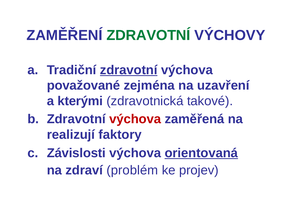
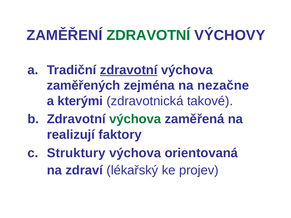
považované: považované -> zaměřených
uzavření: uzavření -> nezačne
výchova at (135, 119) colour: red -> green
Závislosti: Závislosti -> Struktury
orientovaná underline: present -> none
problém: problém -> lékařský
